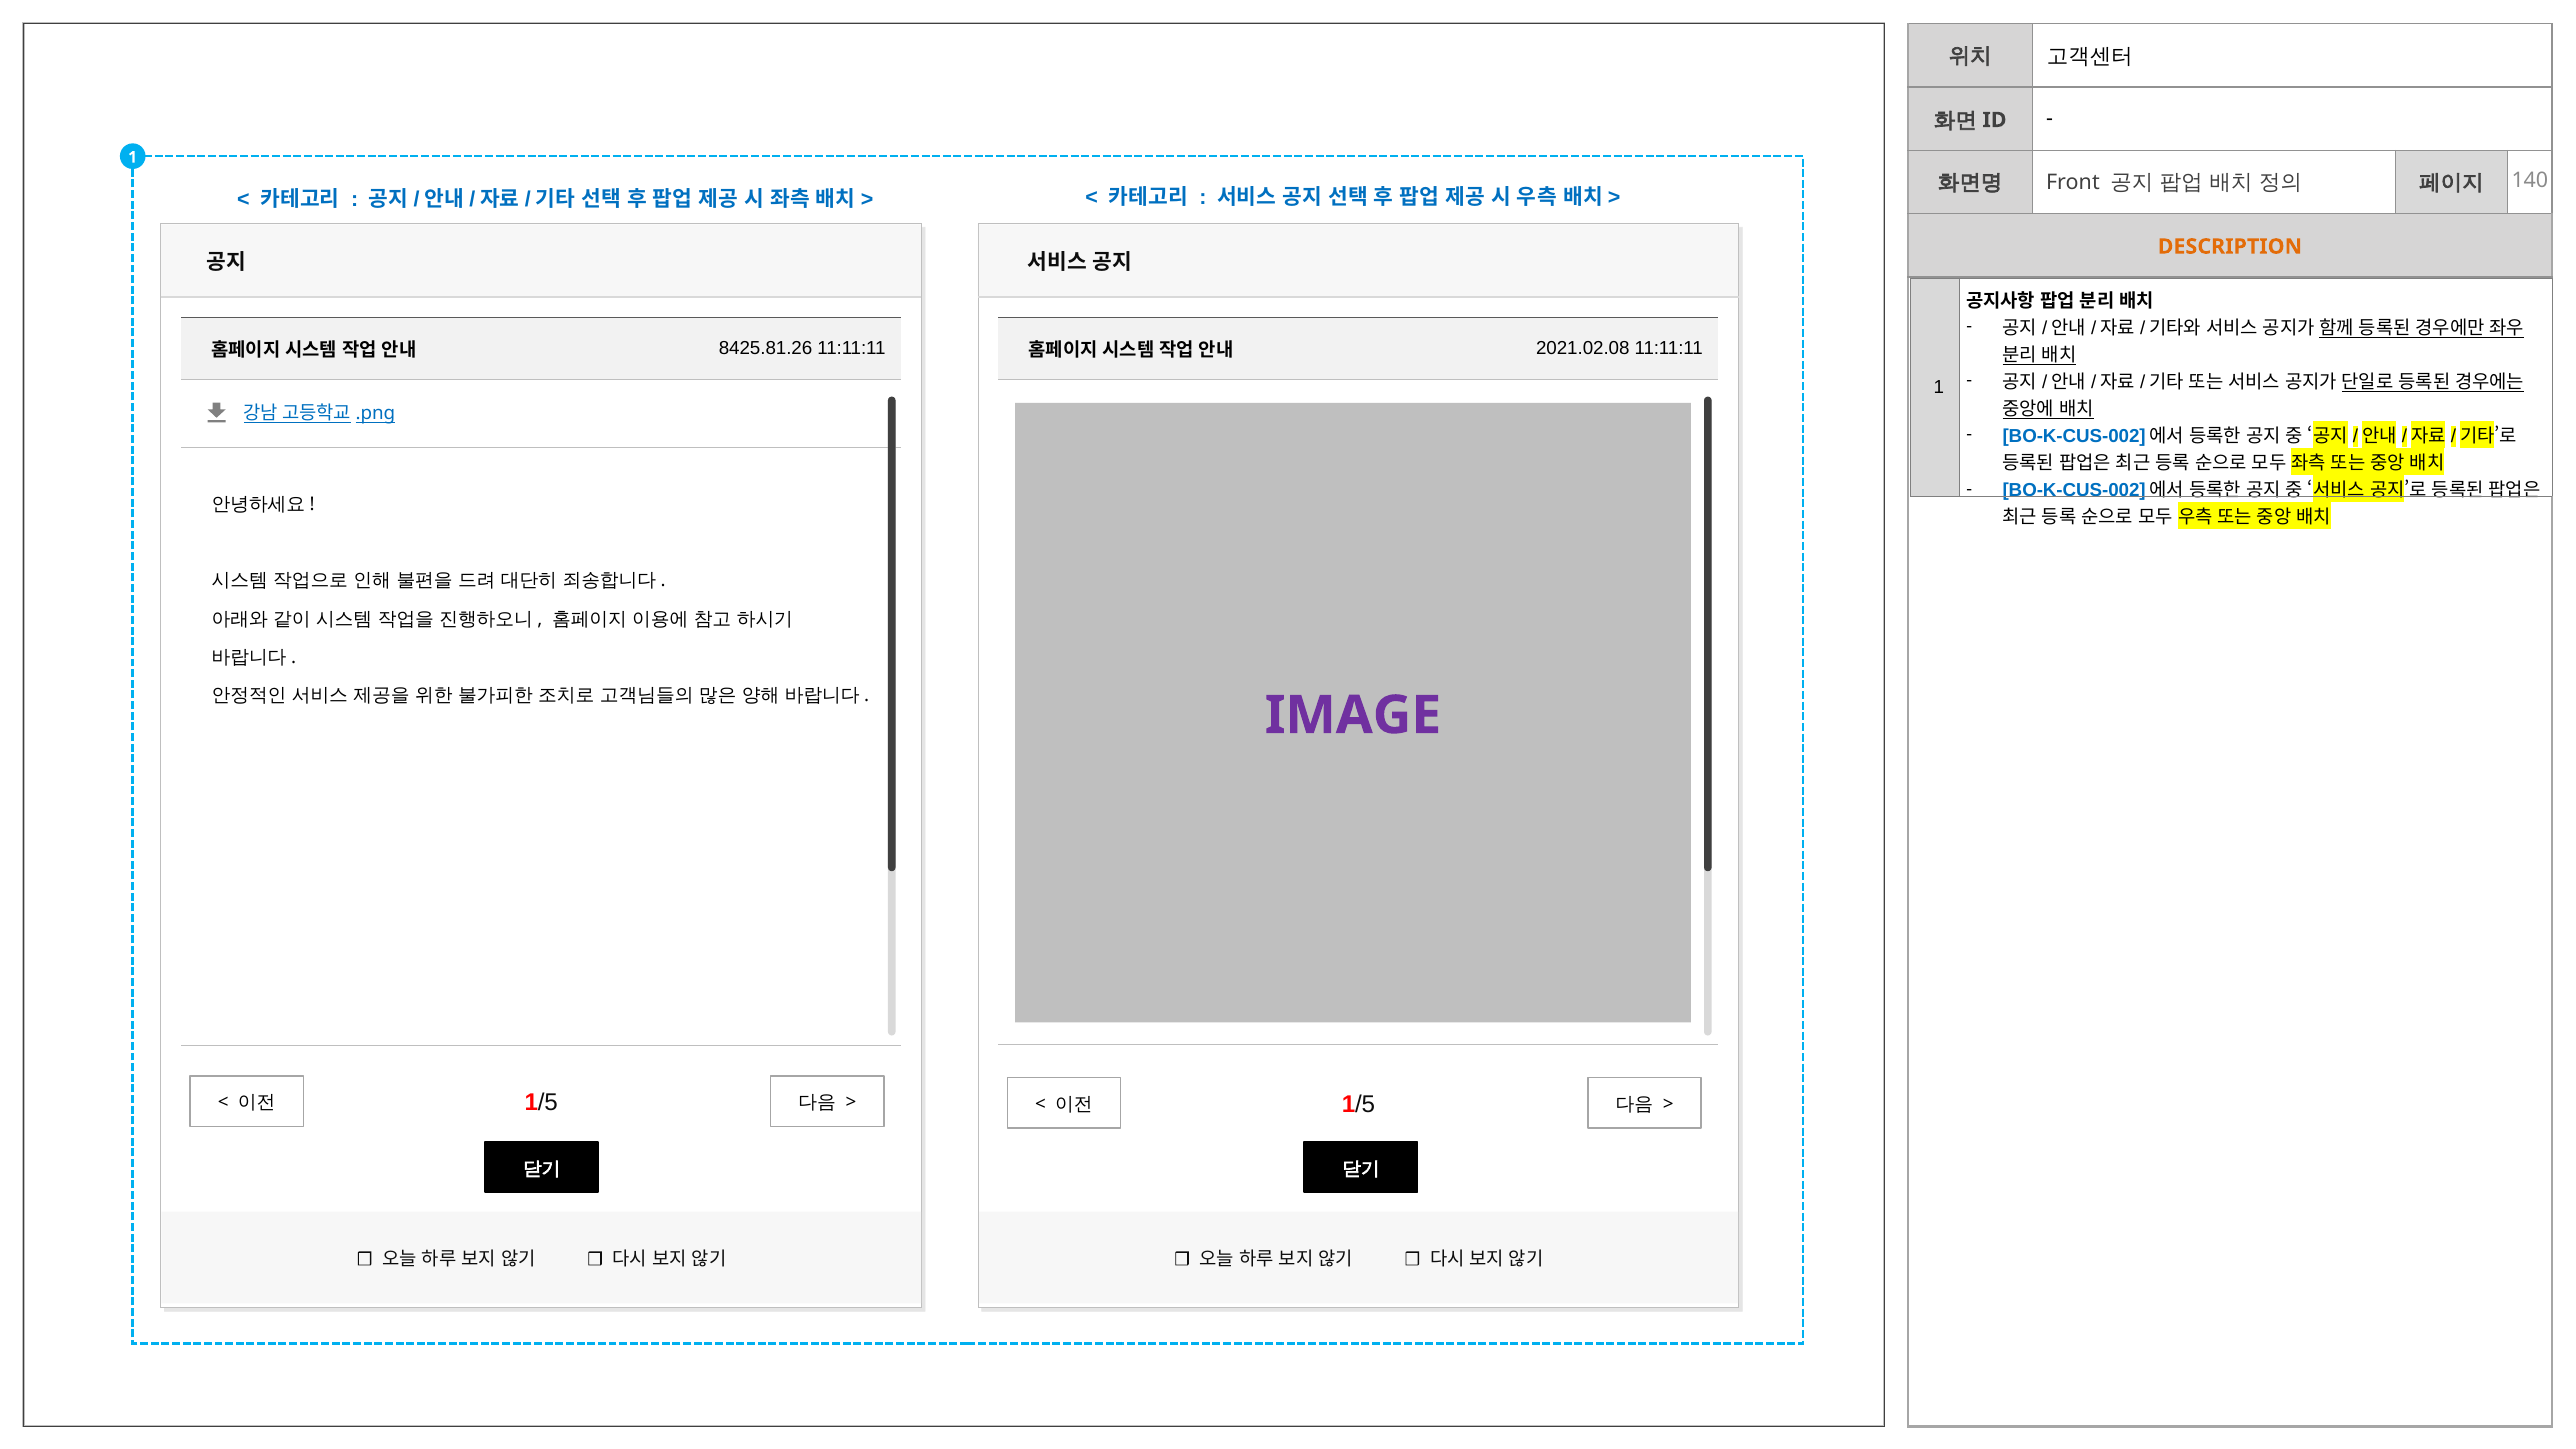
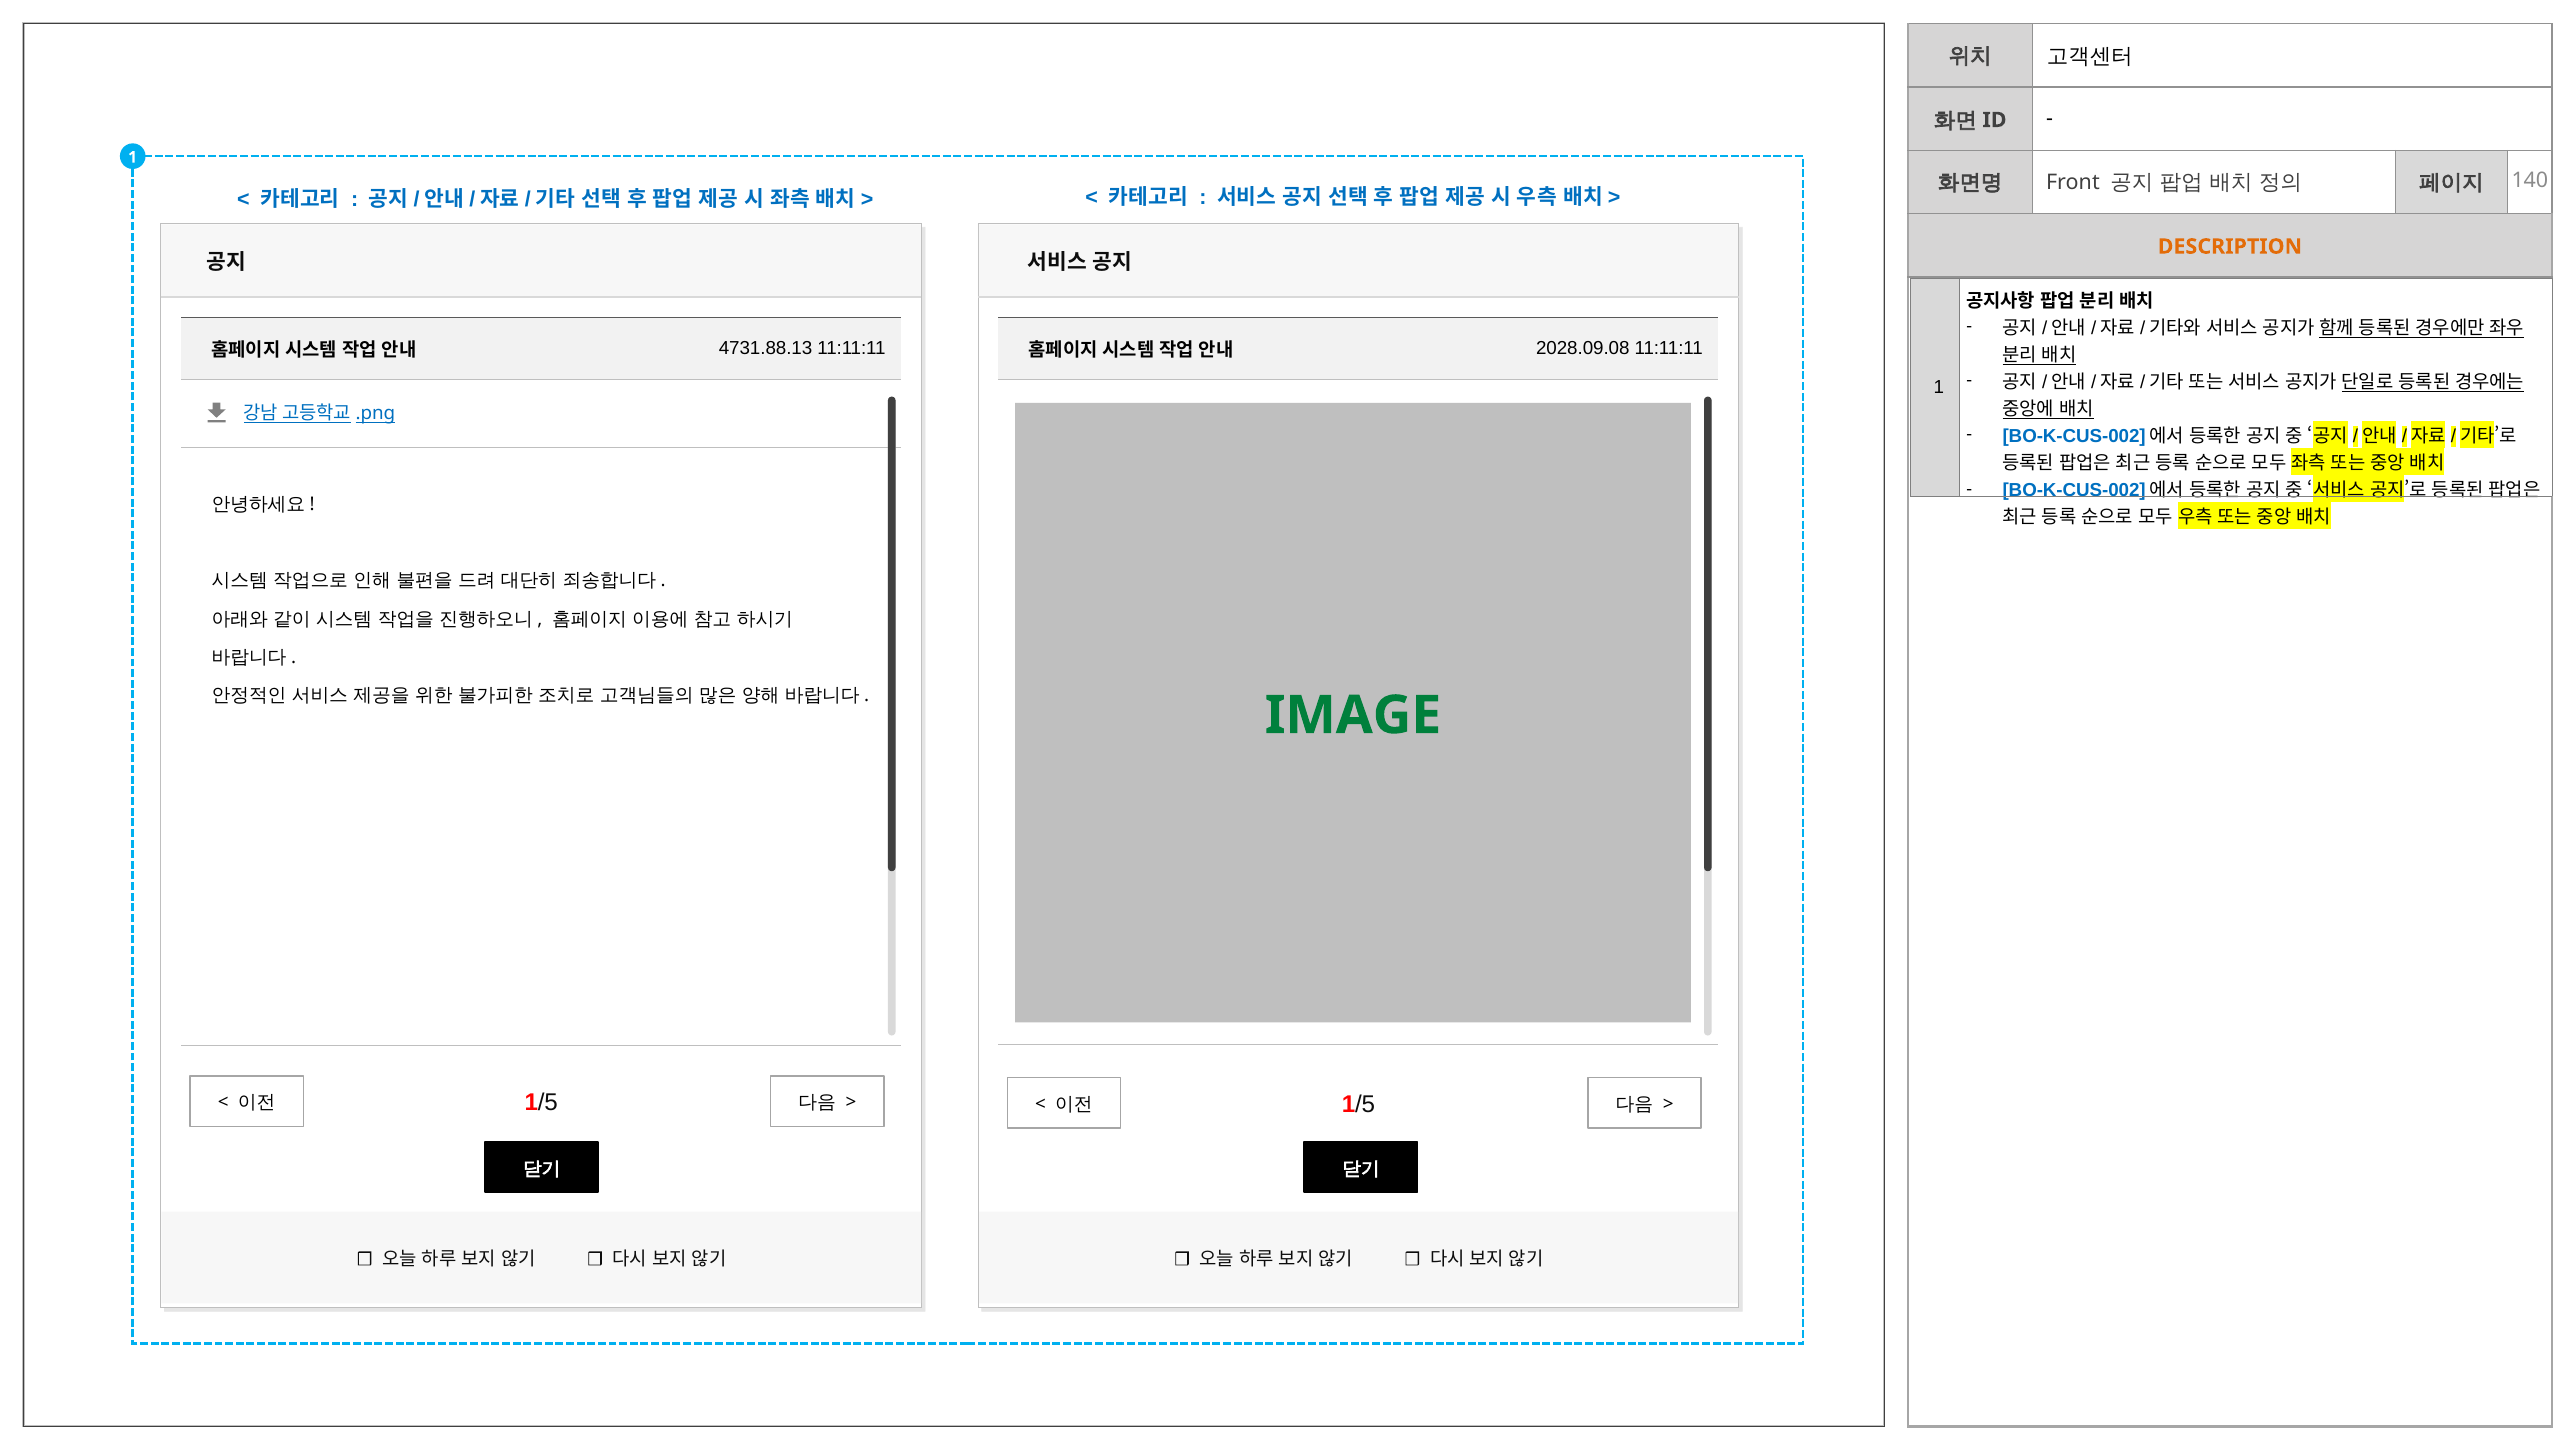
8425.81.26: 8425.81.26 -> 4731.88.13
2021.02.08: 2021.02.08 -> 2028.09.08
IMAGE colour: purple -> green
